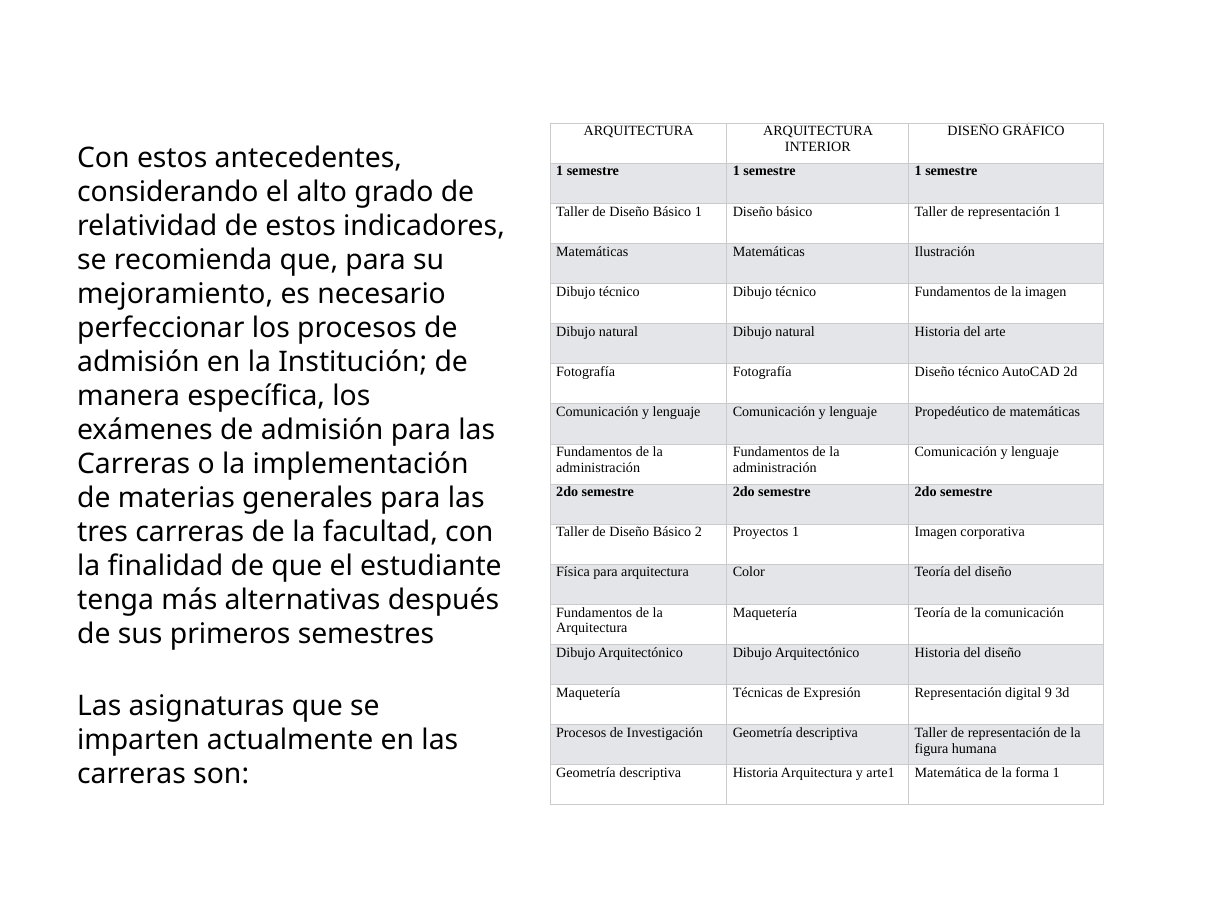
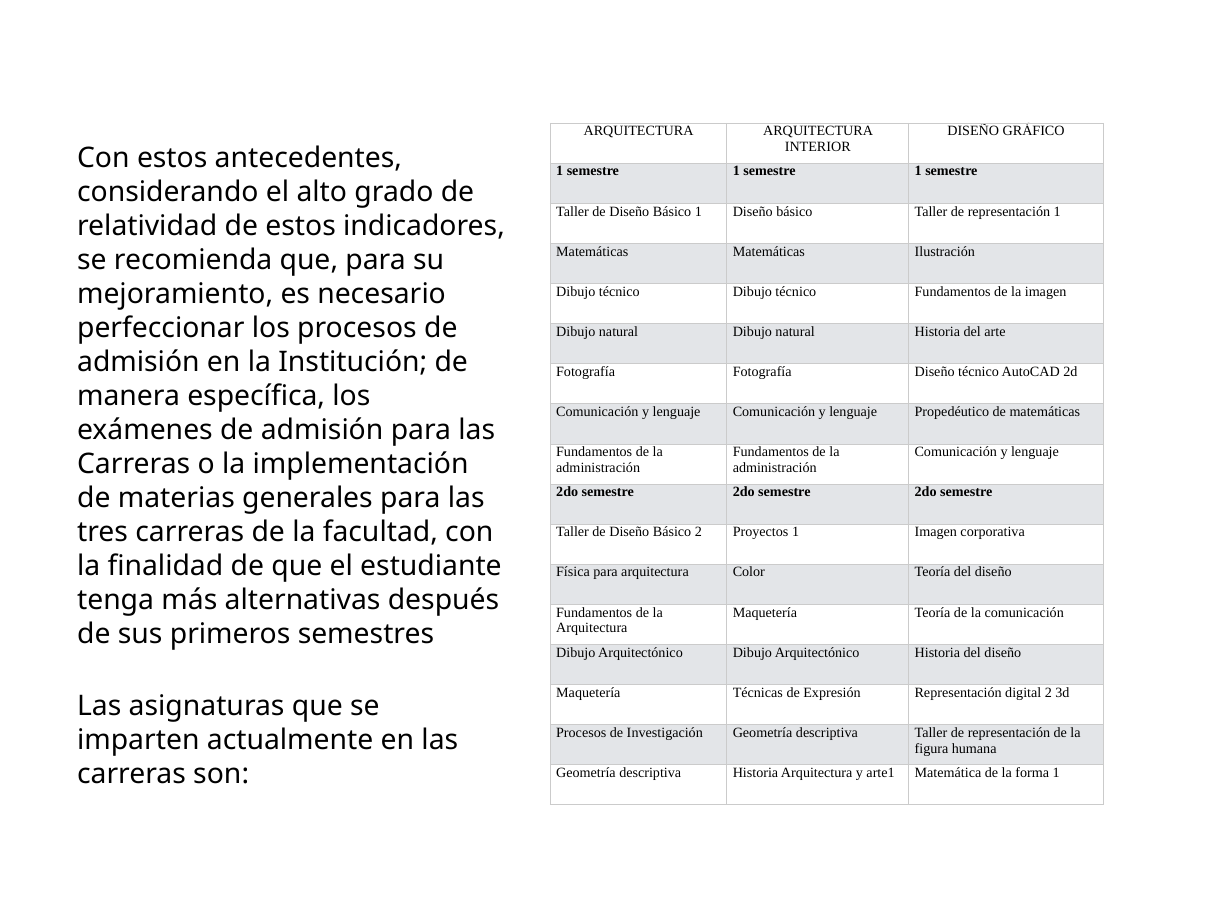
digital 9: 9 -> 2
